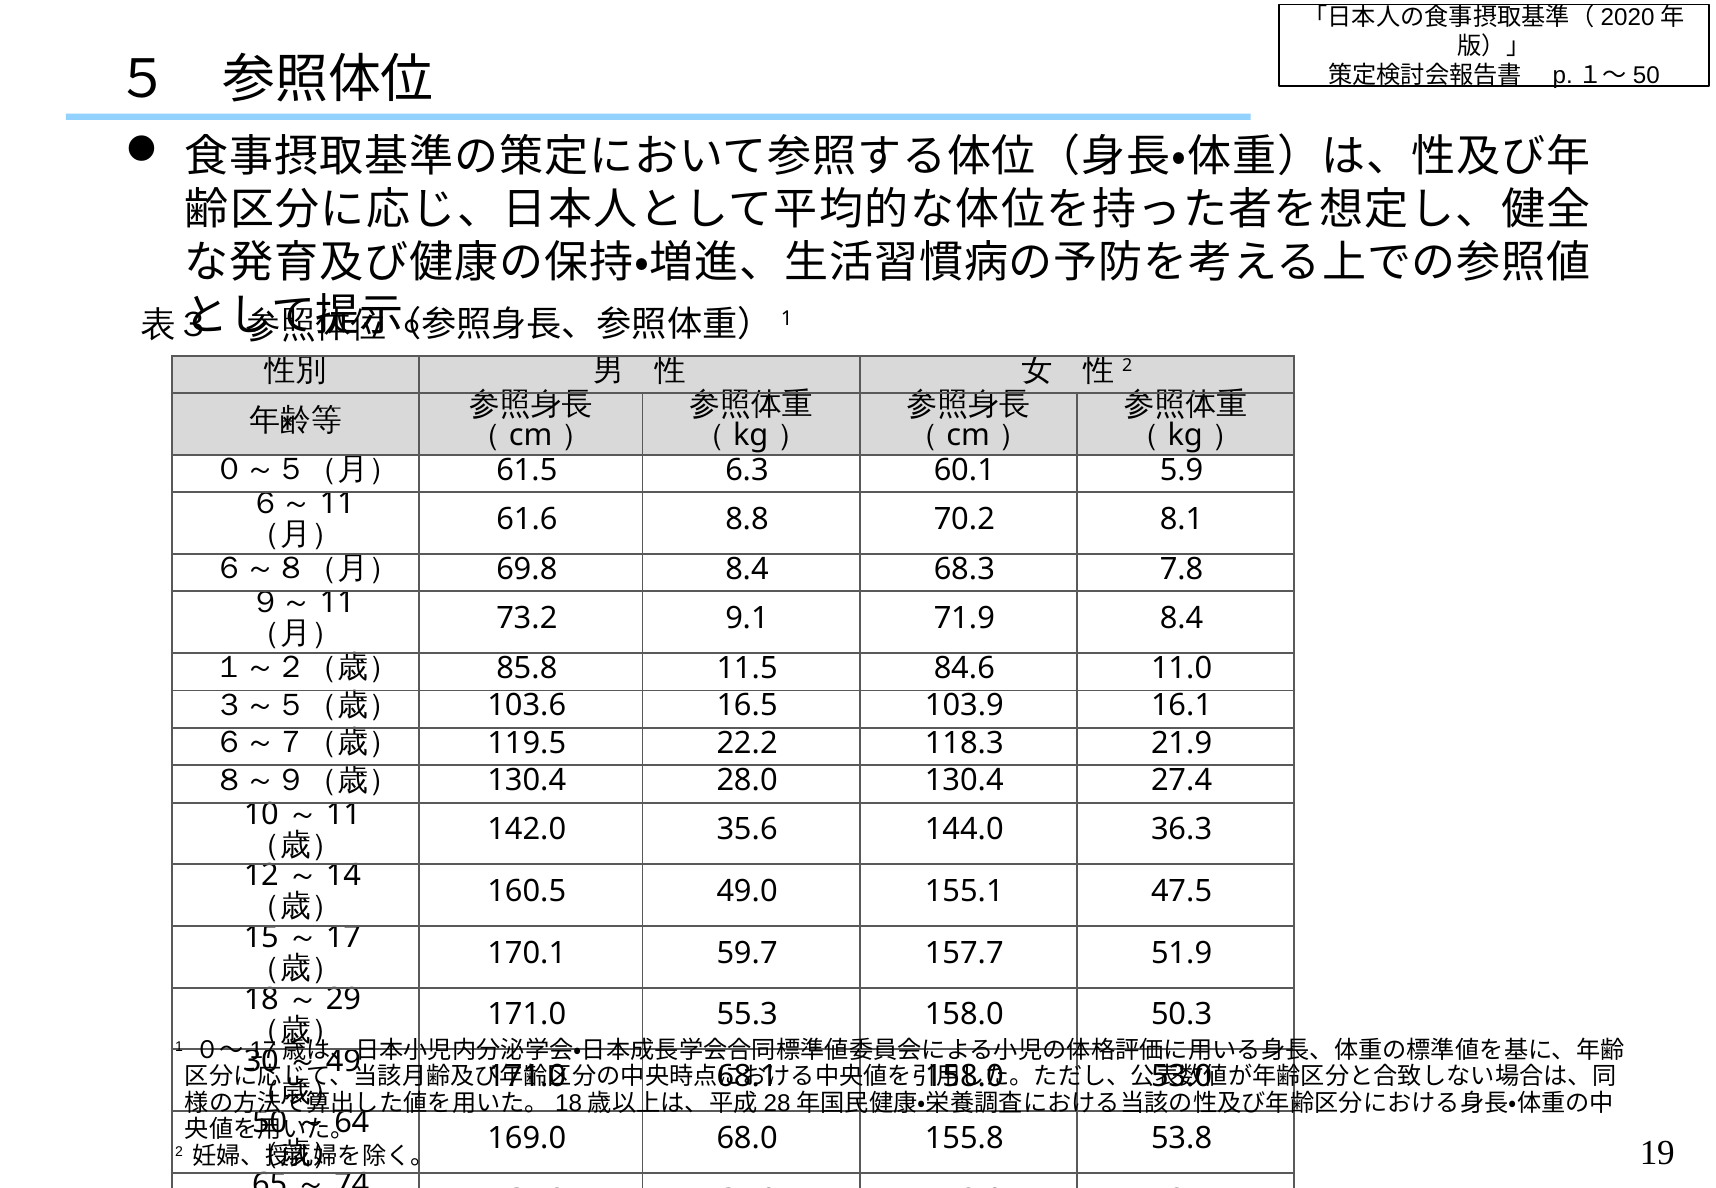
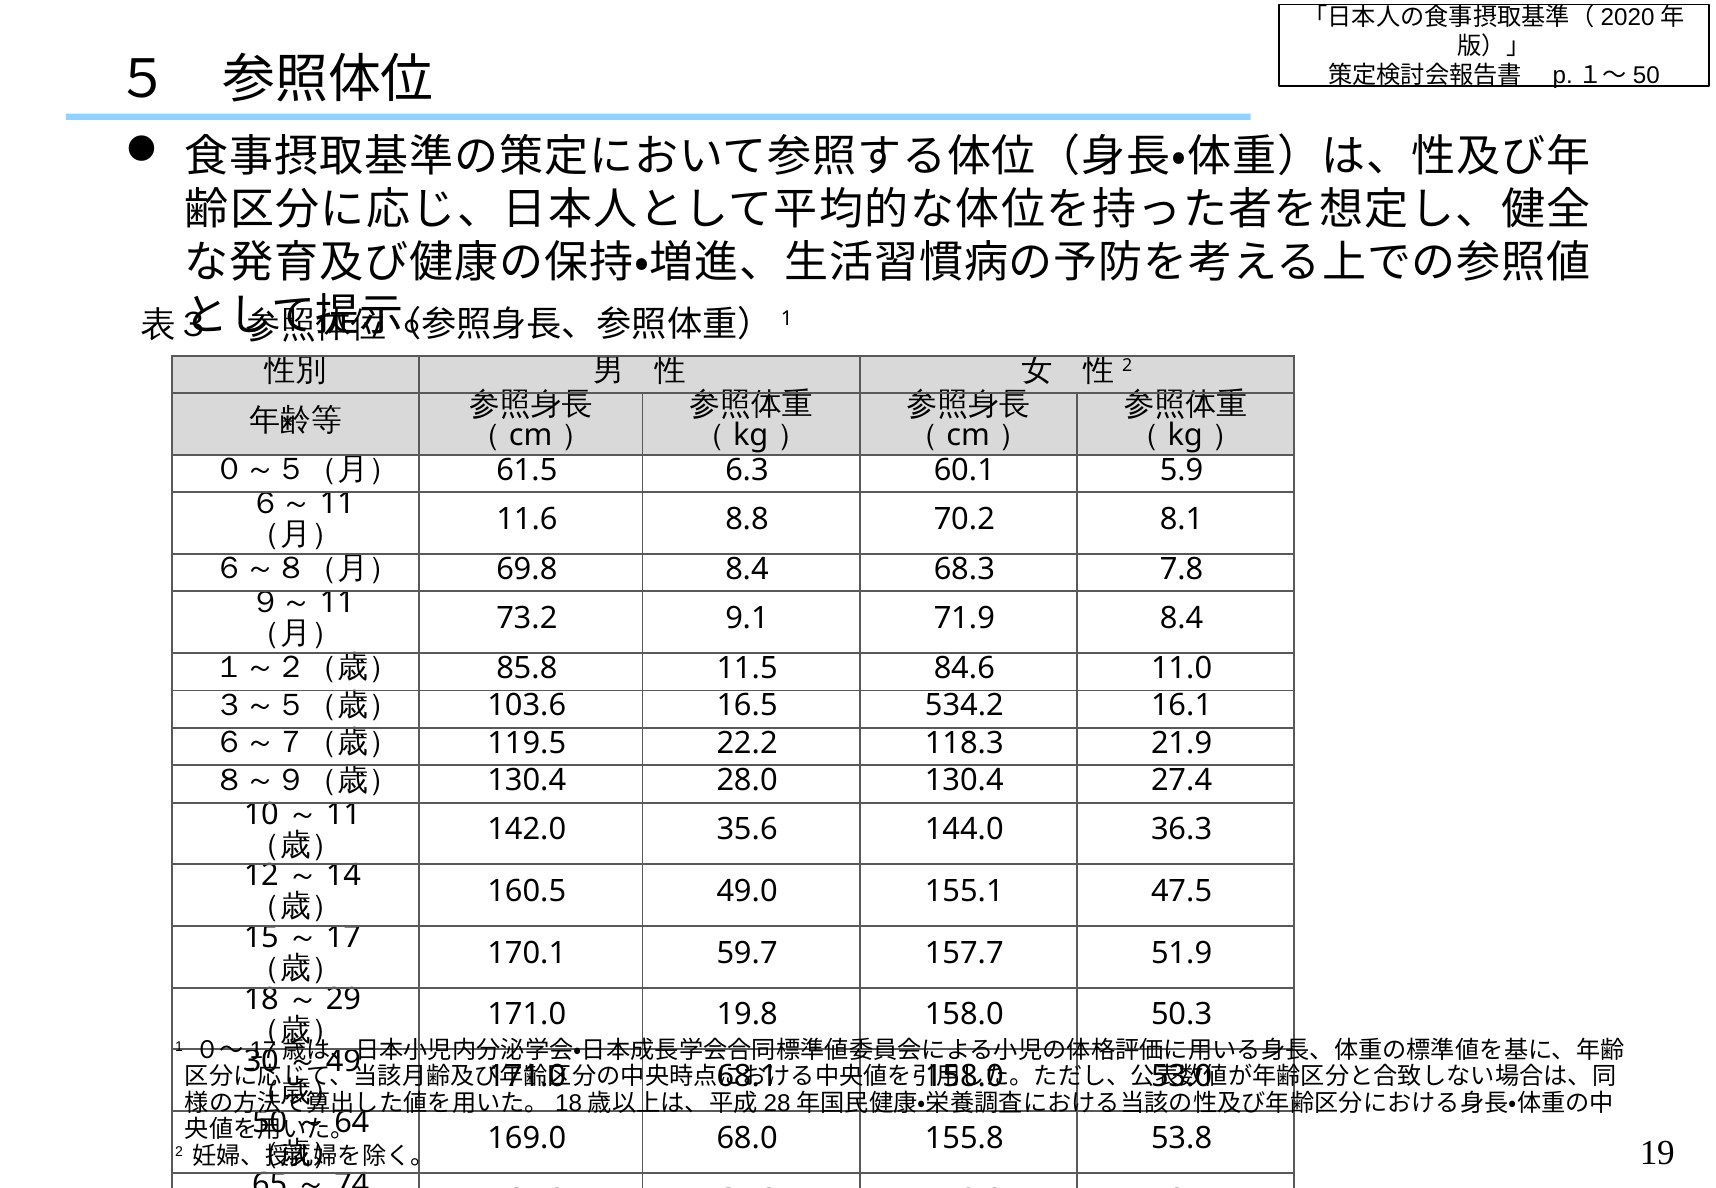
61.6: 61.6 -> 11.6
103.9: 103.9 -> 534.2
55.3: 55.3 -> 19.8
